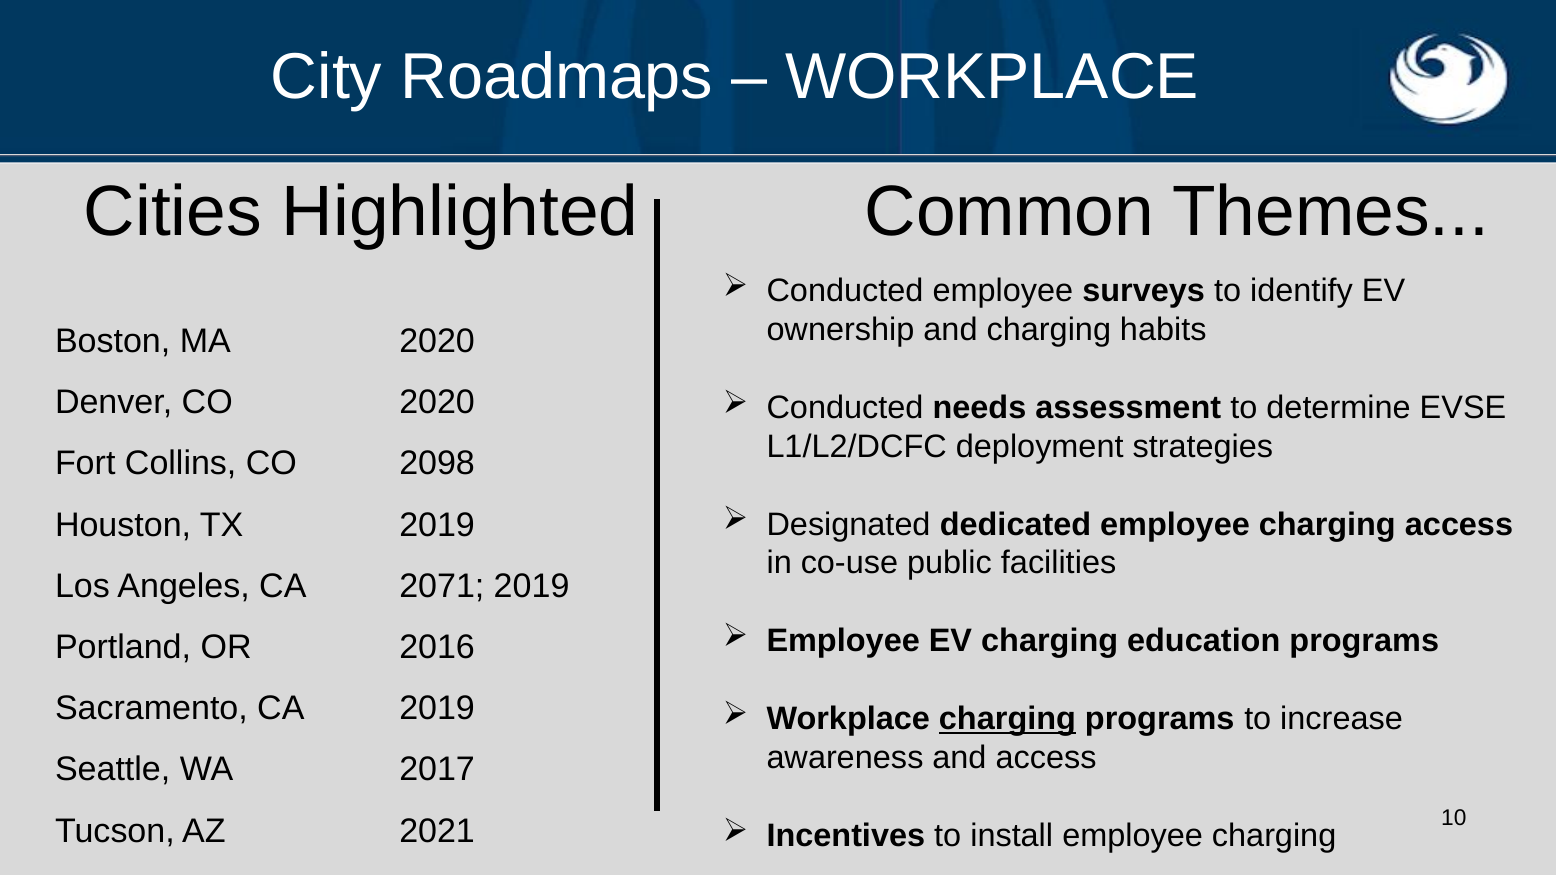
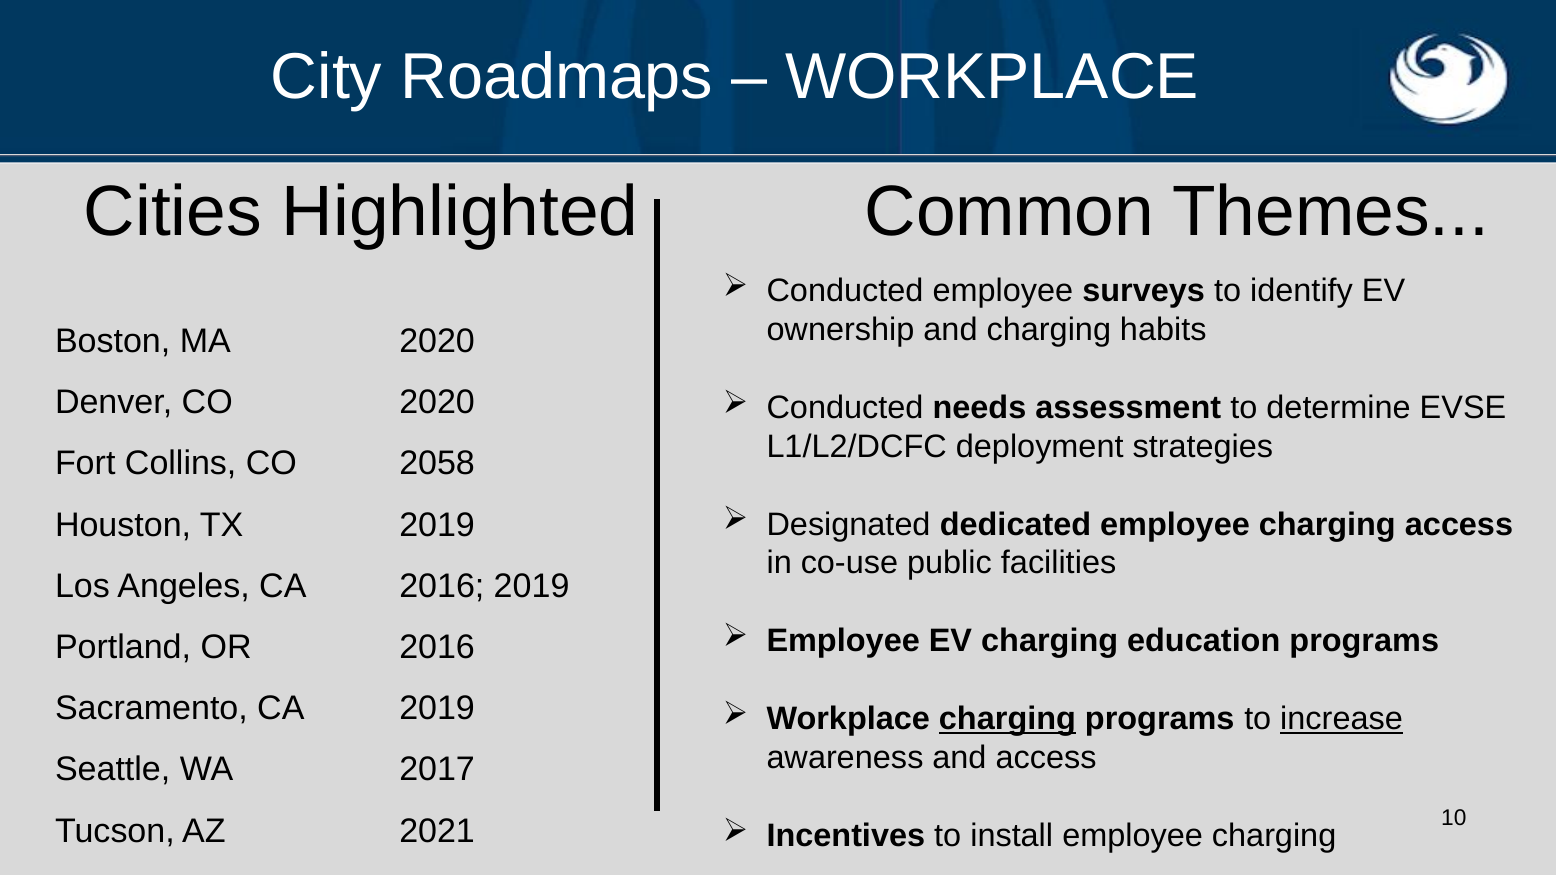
2098: 2098 -> 2058
2071 at (442, 586): 2071 -> 2016
increase underline: none -> present
